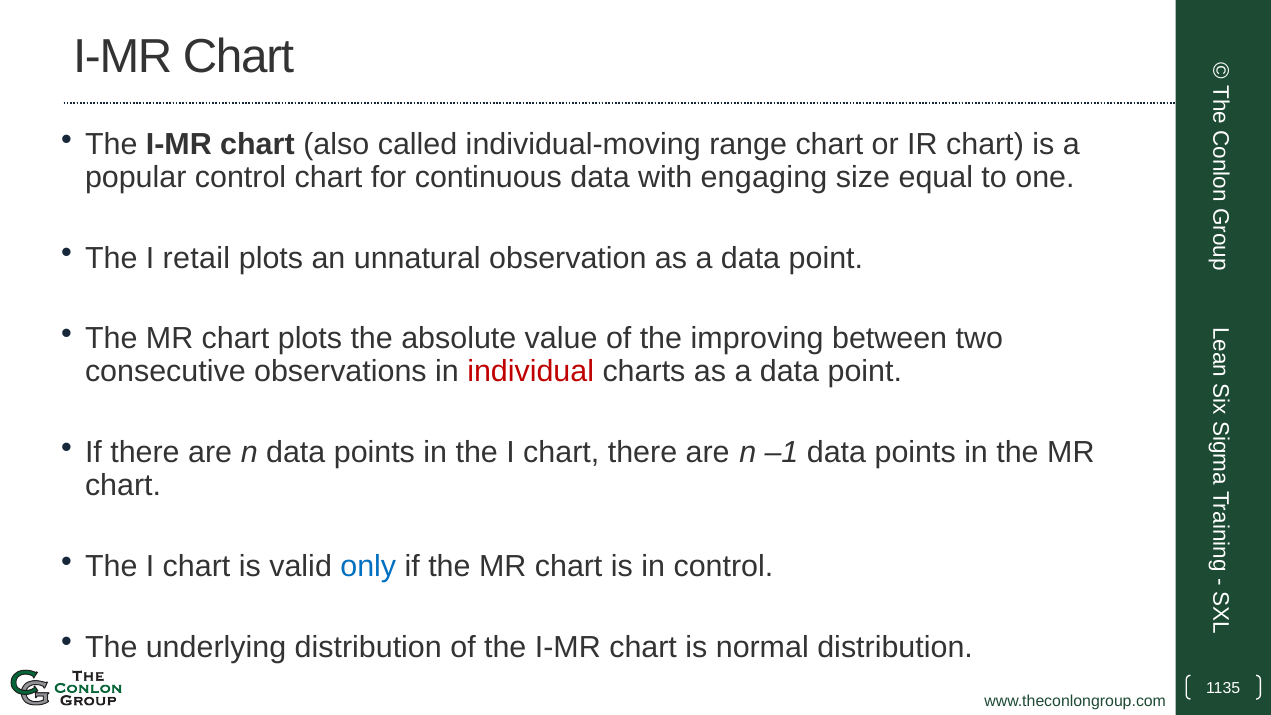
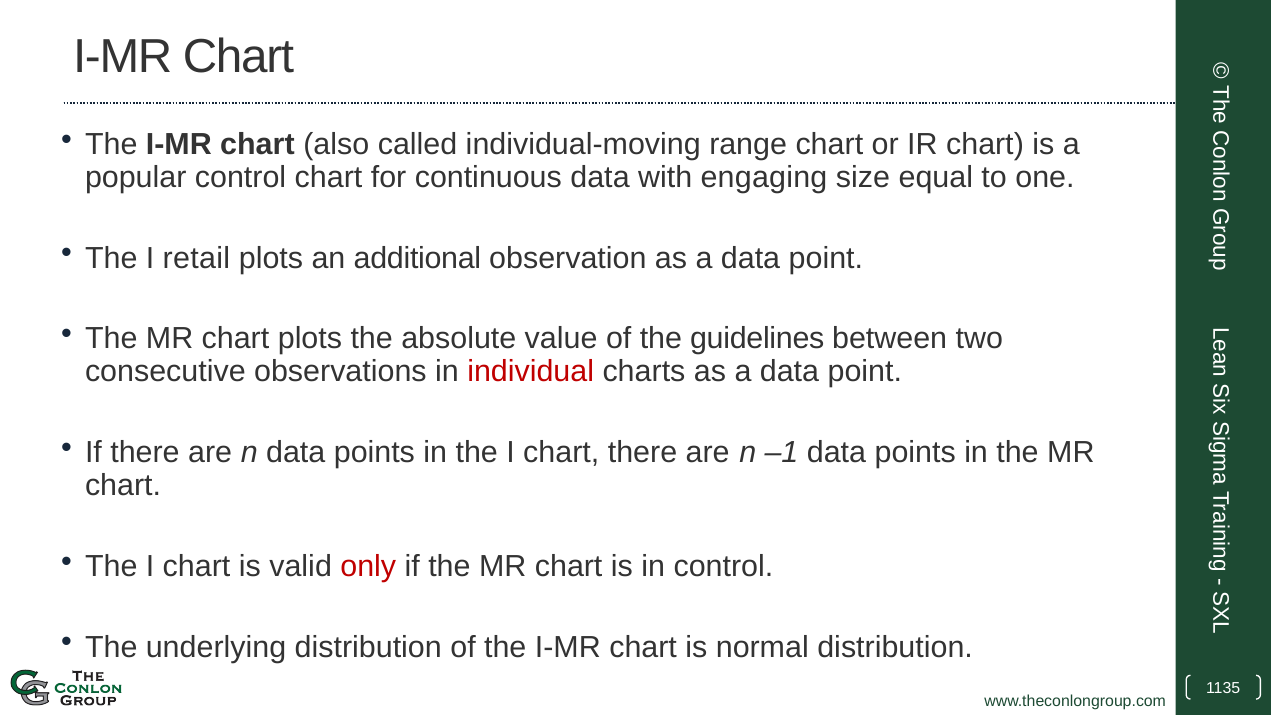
unnatural: unnatural -> additional
improving: improving -> guidelines
only colour: blue -> red
